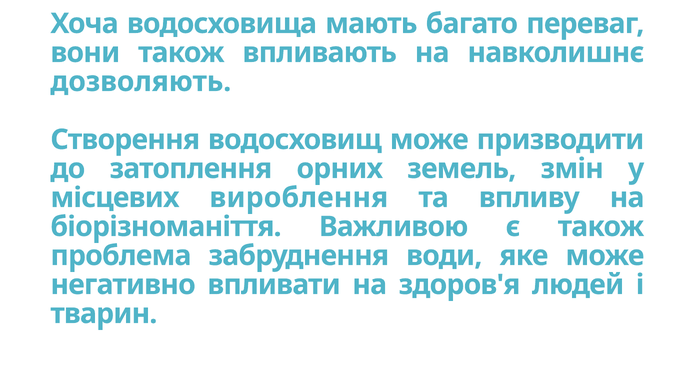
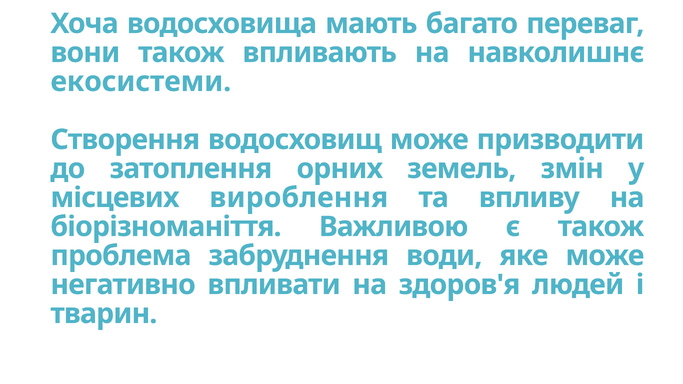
дозволяють: дозволяють -> екосистеми
